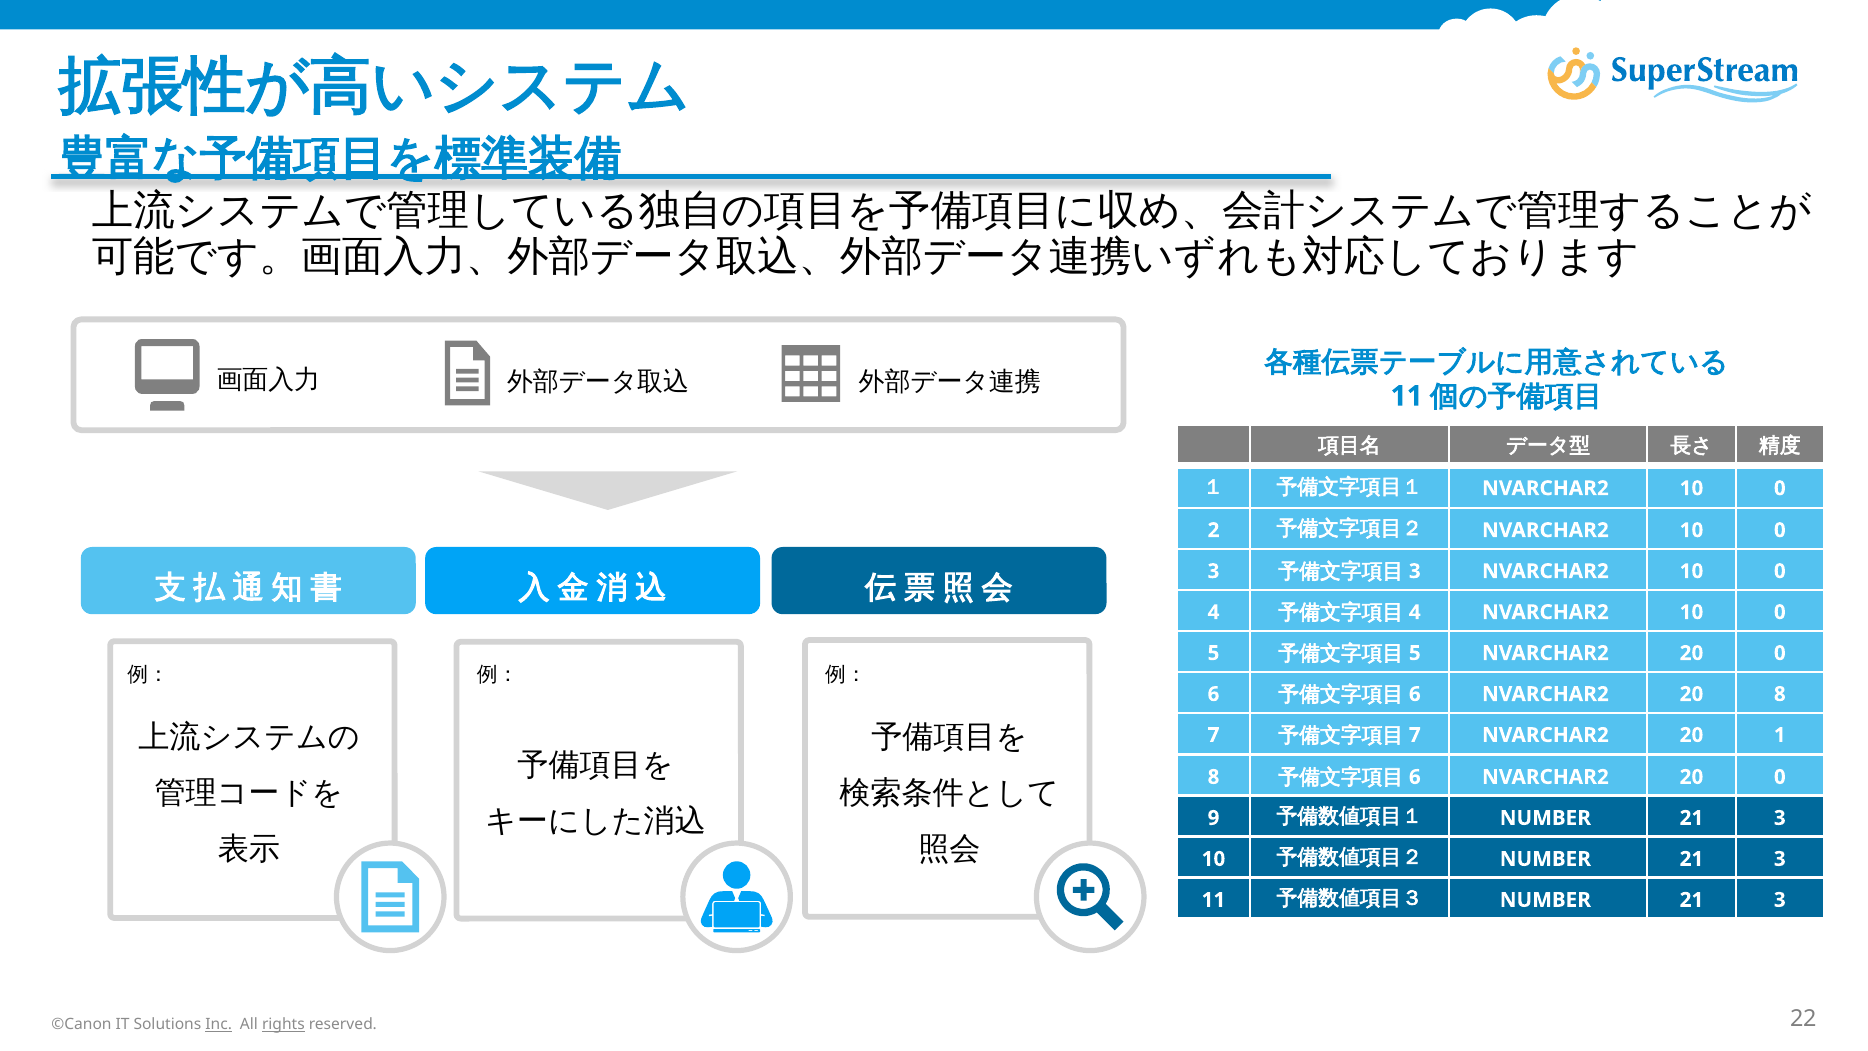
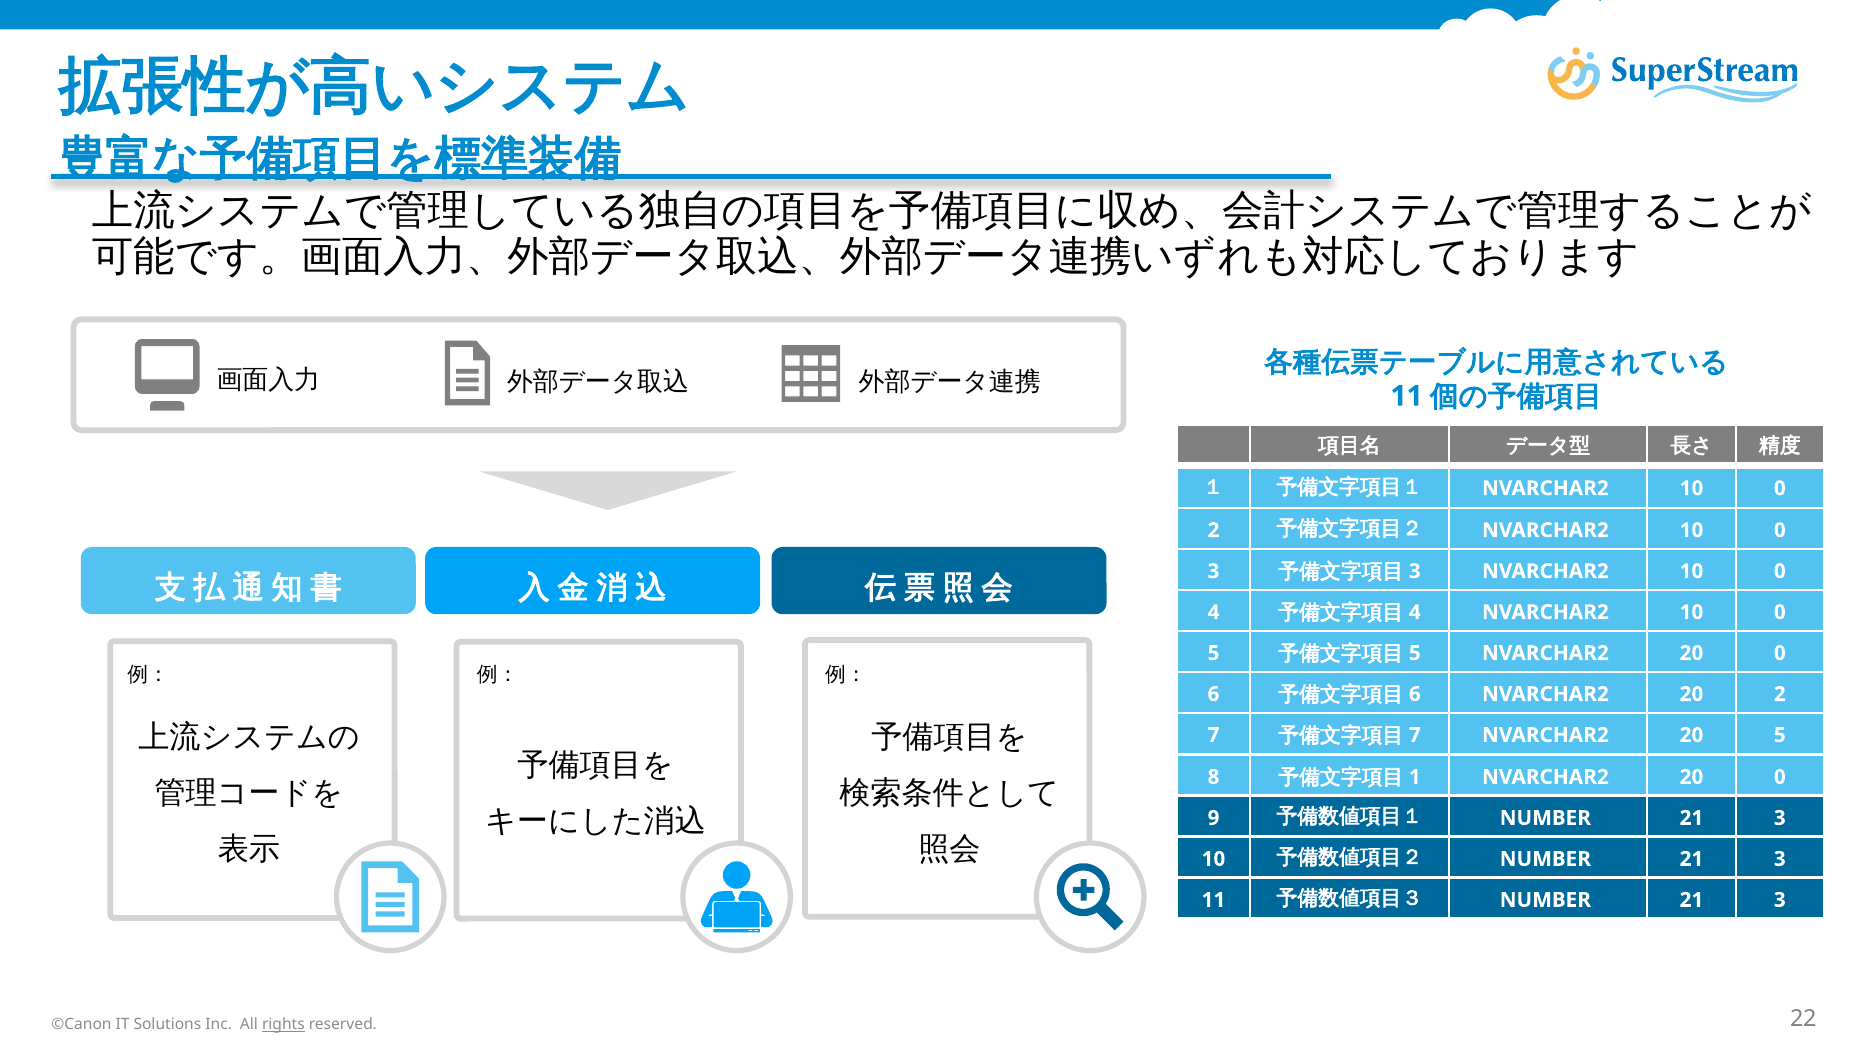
20 8: 8 -> 2
20 1: 1 -> 5
6 at (1415, 777): 6 -> 1
Inc underline: present -> none
